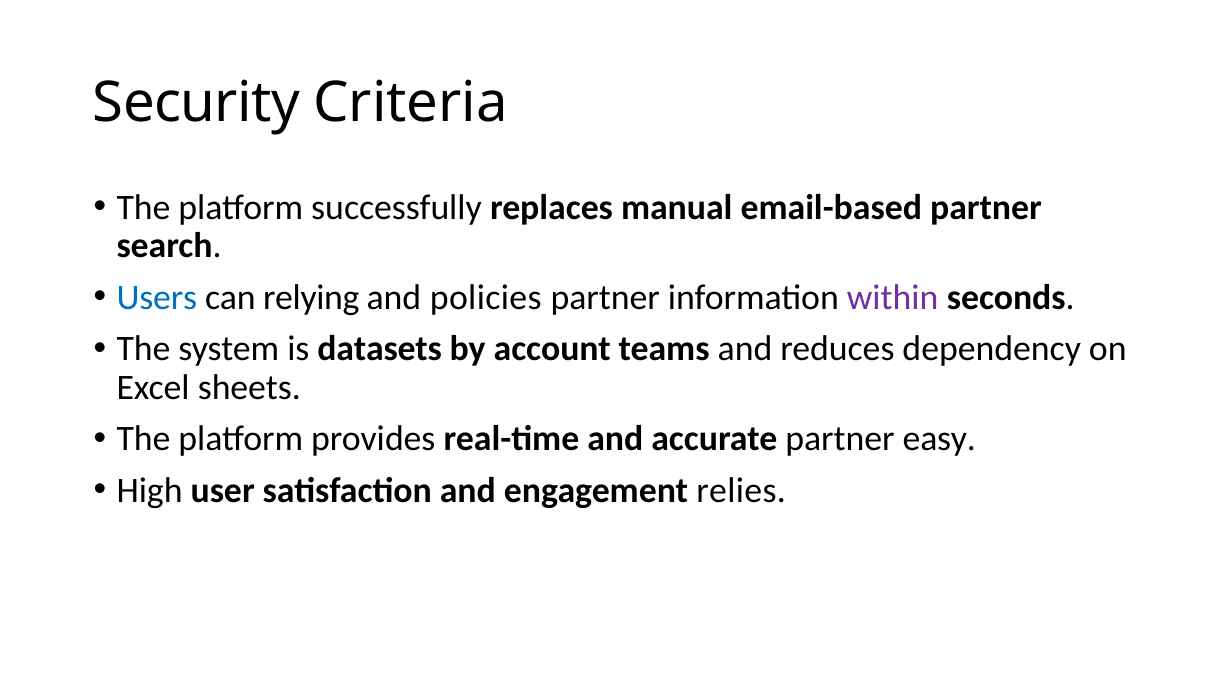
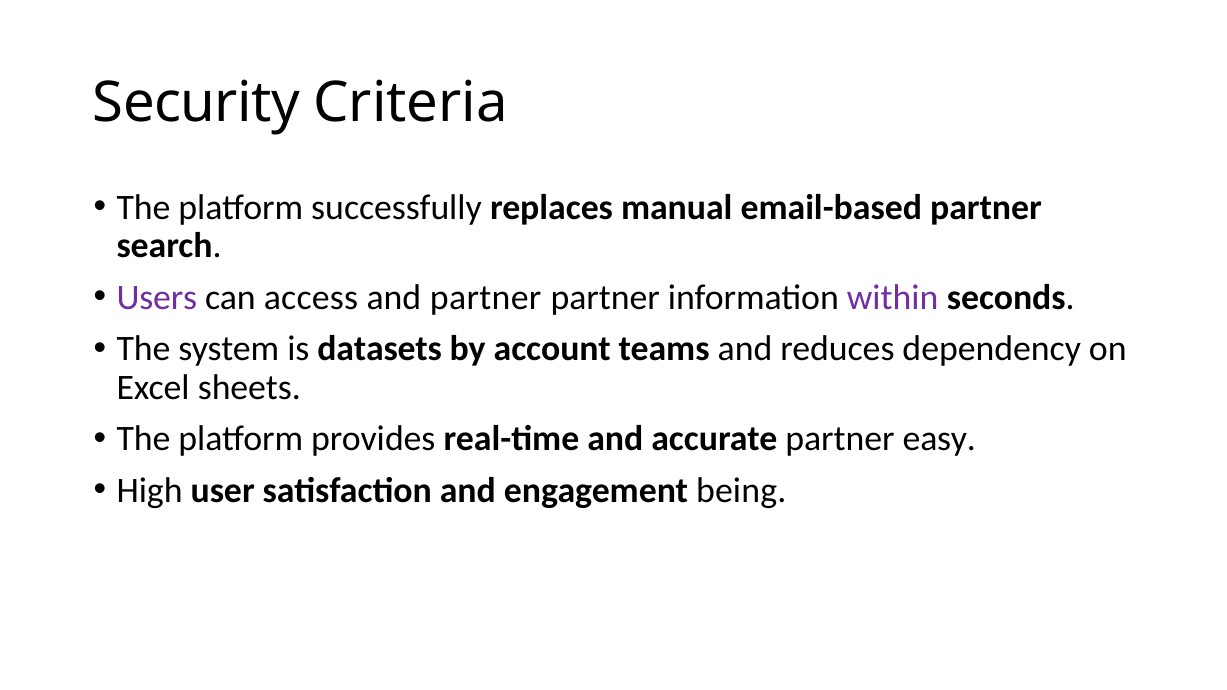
Users colour: blue -> purple
relying: relying -> access
and policies: policies -> partner
relies: relies -> being
